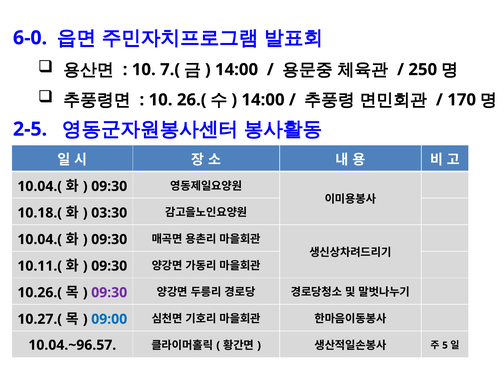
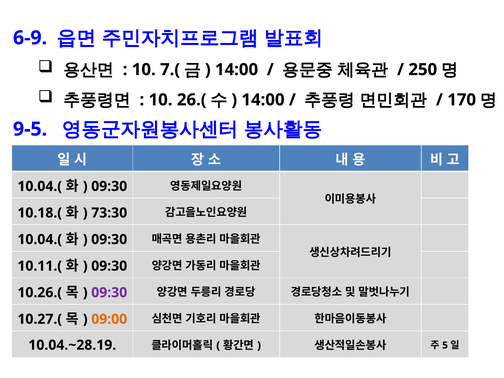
6-0: 6-0 -> 6-9
2-5: 2-5 -> 9-5
03:30: 03:30 -> 73:30
09:00 colour: blue -> orange
10.04.~96.57: 10.04.~96.57 -> 10.04.~28.19
